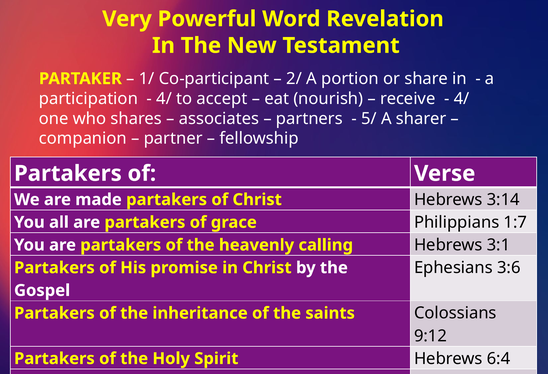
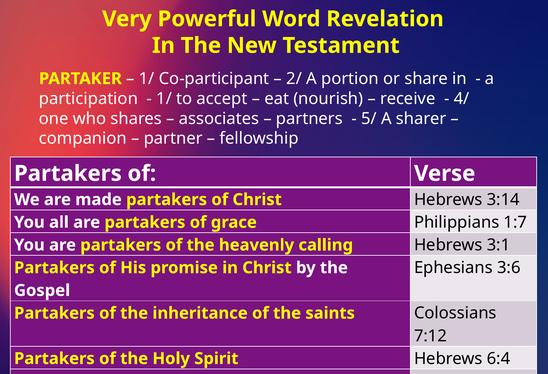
4/ at (164, 98): 4/ -> 1/
9:12: 9:12 -> 7:12
